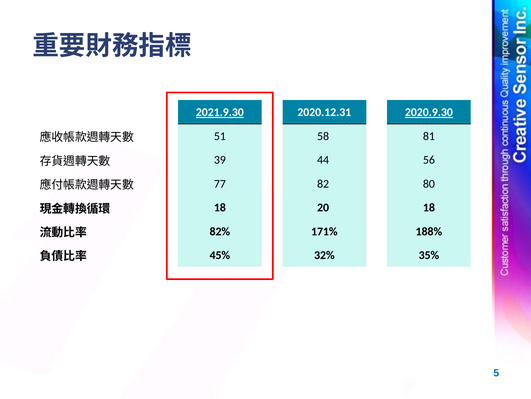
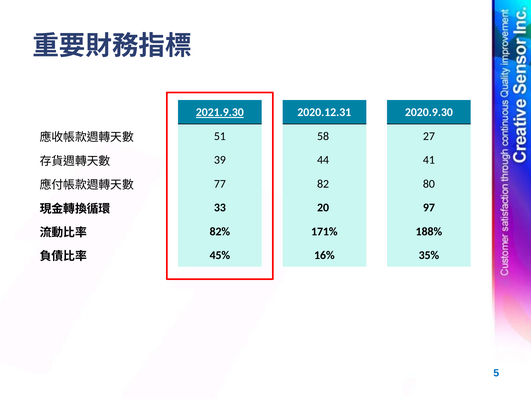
2020.9.30 underline: present -> none
81: 81 -> 27
56: 56 -> 41
18 at (220, 207): 18 -> 33
20 18: 18 -> 97
32%: 32% -> 16%
